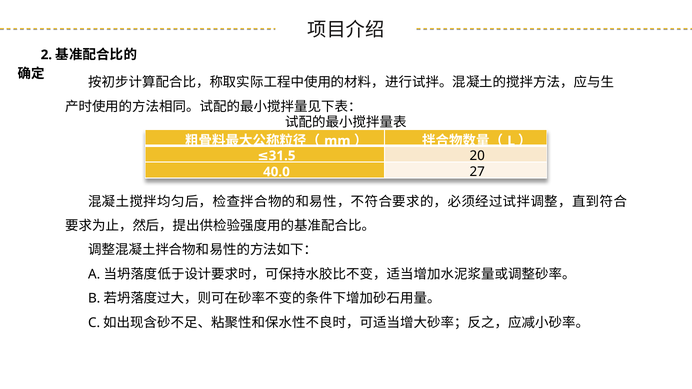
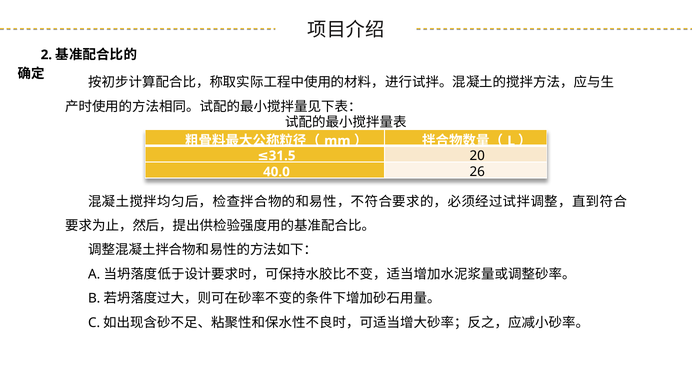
27: 27 -> 26
